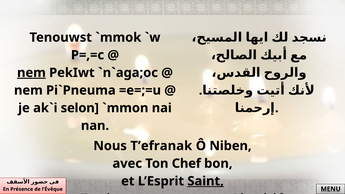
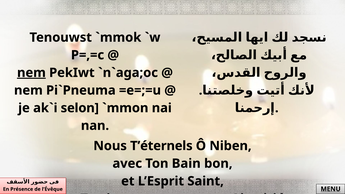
T’efranak: T’efranak -> T’éternels
Chef: Chef -> Bain
Saint underline: present -> none
